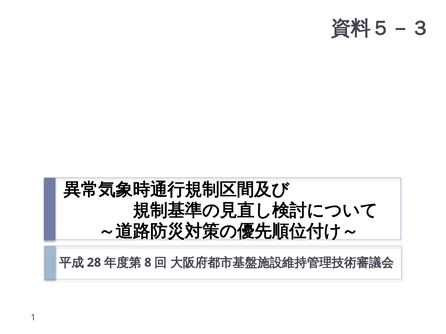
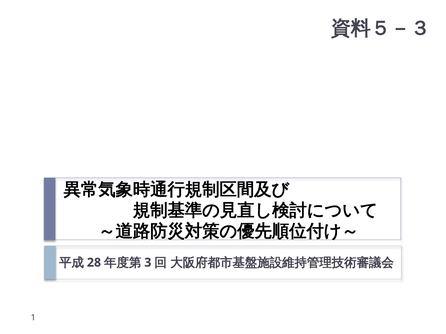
8: 8 -> 3
